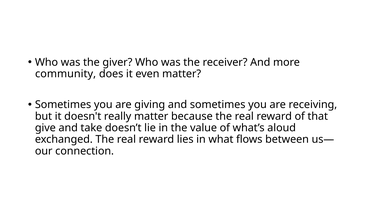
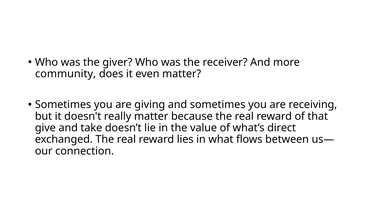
aloud: aloud -> direct
